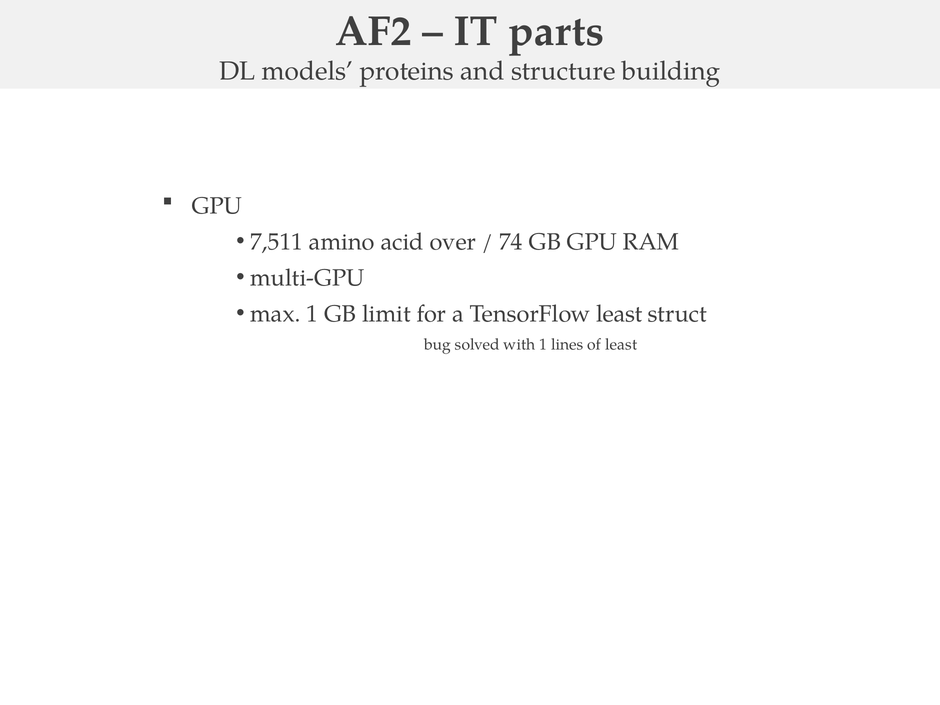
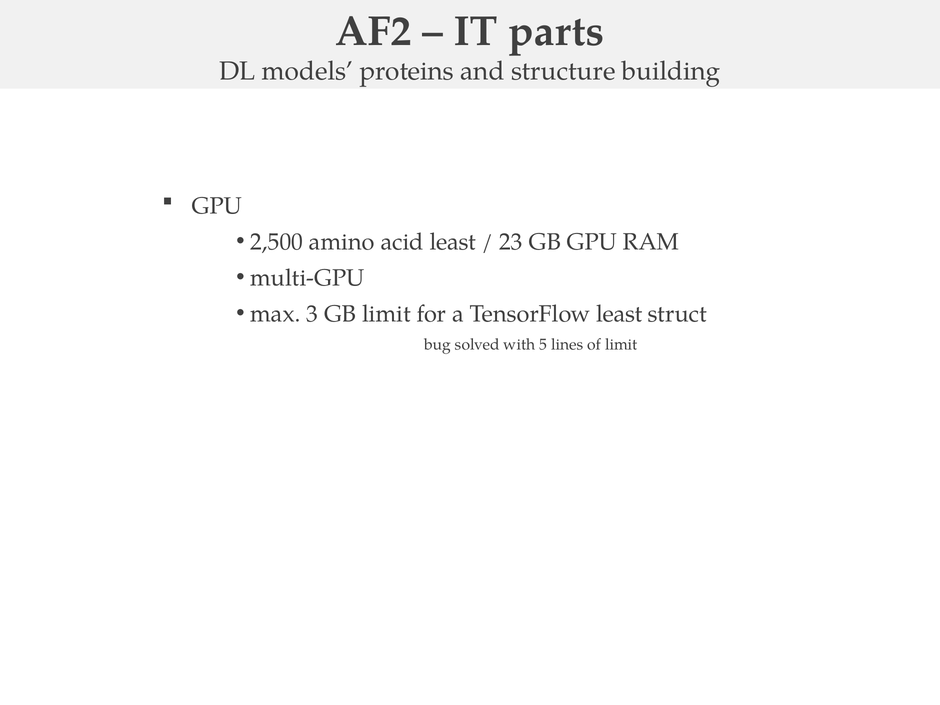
7,511: 7,511 -> 2,500
acid over: over -> least
74: 74 -> 23
max 1: 1 -> 3
with 1: 1 -> 5
of least: least -> limit
